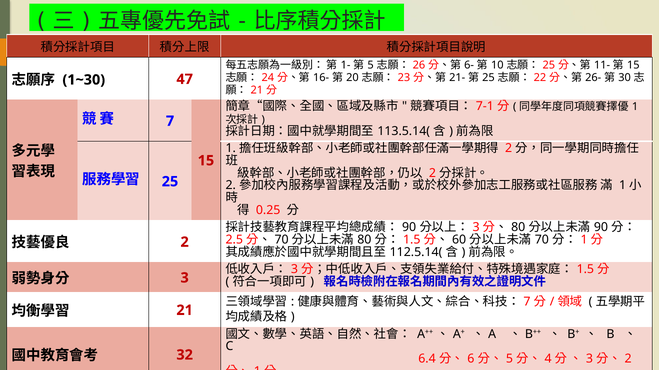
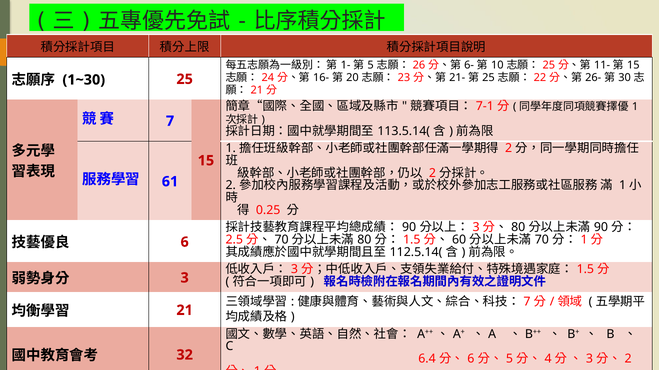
1~30 47: 47 -> 25
25 at (170, 182): 25 -> 61
2 at (185, 242): 2 -> 6
